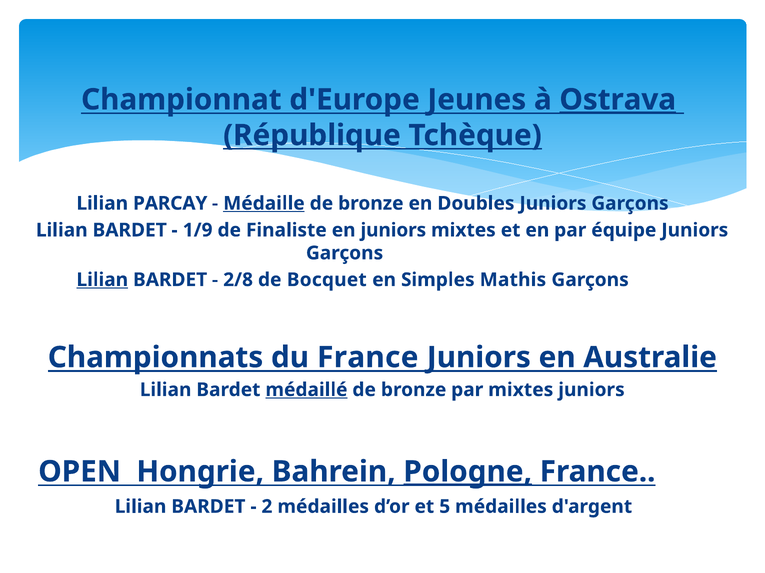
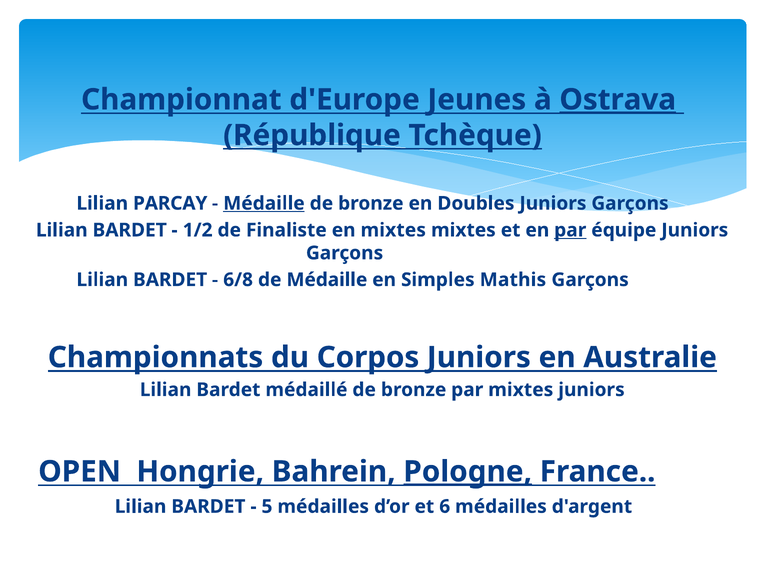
1/9: 1/9 -> 1/2
en juniors: juniors -> mixtes
par at (570, 230) underline: none -> present
Lilian at (102, 280) underline: present -> none
2/8: 2/8 -> 6/8
de Bocquet: Bocquet -> Médaille
du France: France -> Corpos
médaillé underline: present -> none
2: 2 -> 5
5: 5 -> 6
